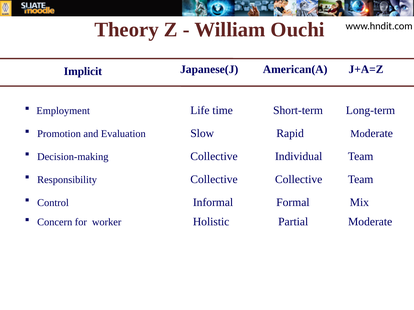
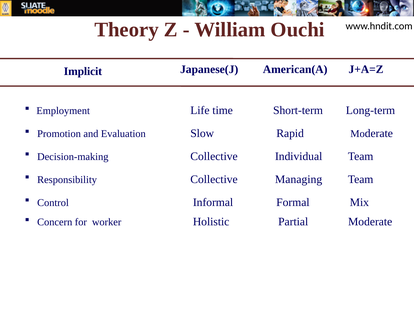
Collective Collective: Collective -> Managing
